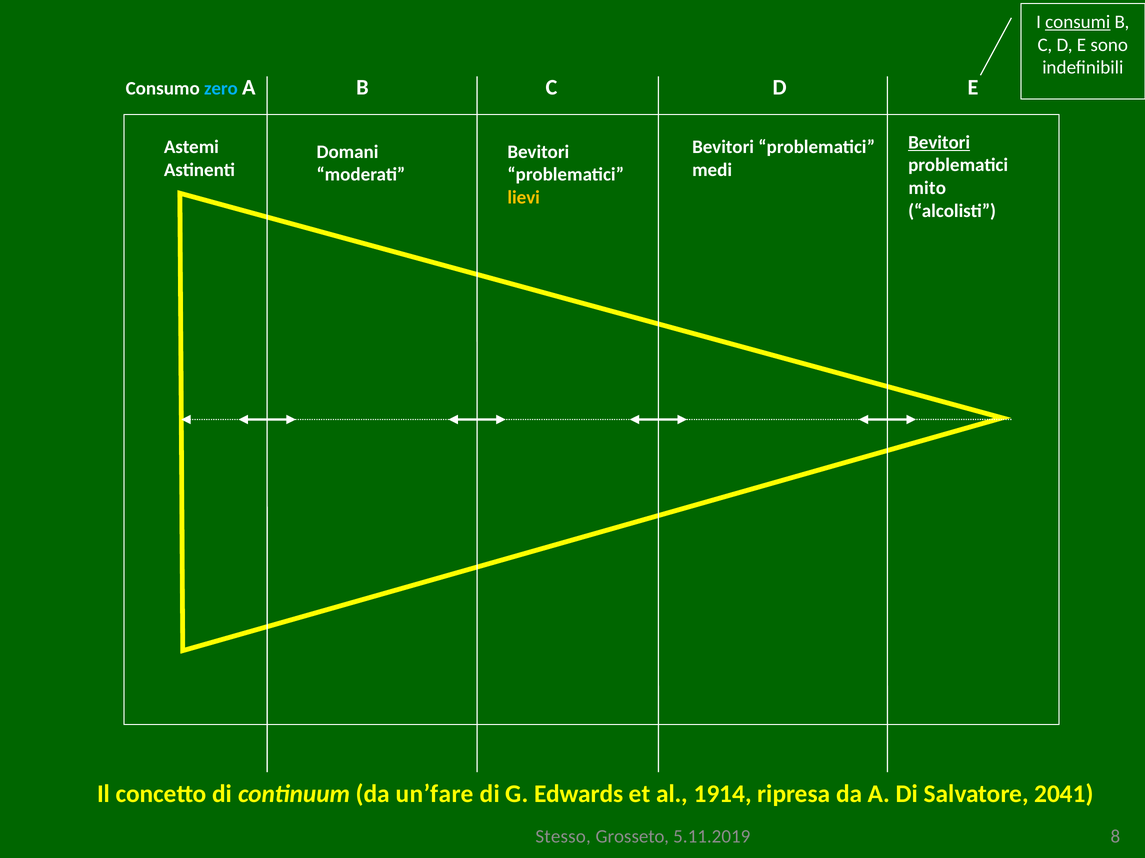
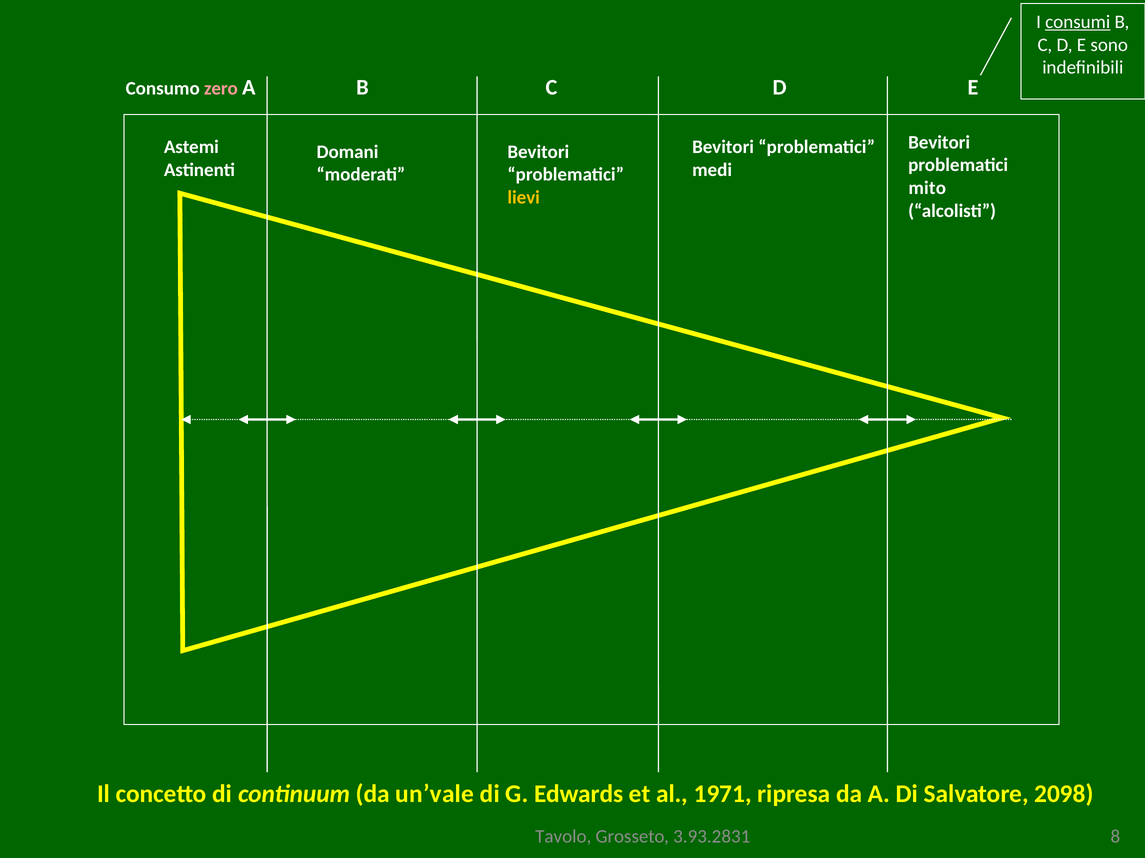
zero colour: light blue -> pink
Bevitori at (939, 142) underline: present -> none
un’fare: un’fare -> un’vale
1914: 1914 -> 1971
2041: 2041 -> 2098
Stesso: Stesso -> Tavolo
5.11.2019: 5.11.2019 -> 3.93.2831
